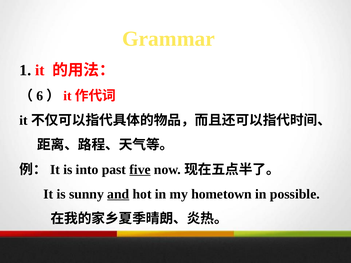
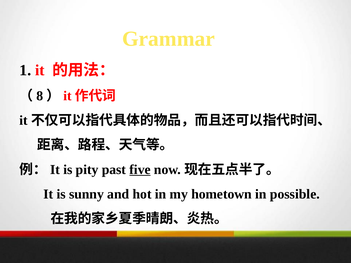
6: 6 -> 8
into: into -> pity
and underline: present -> none
